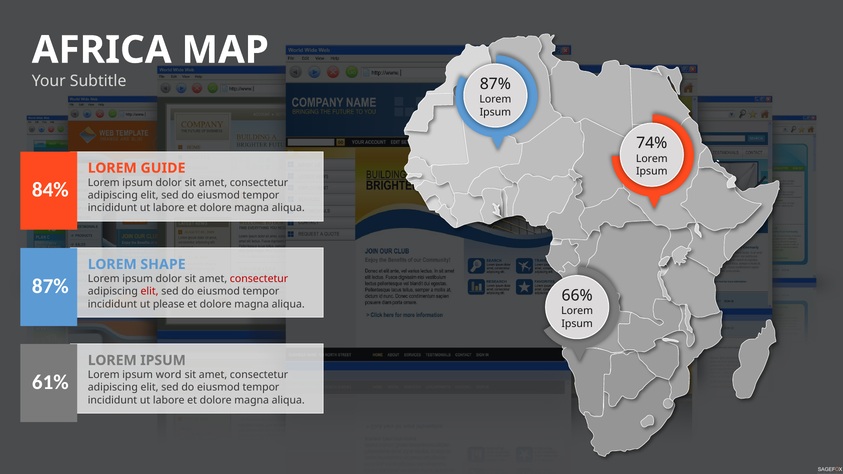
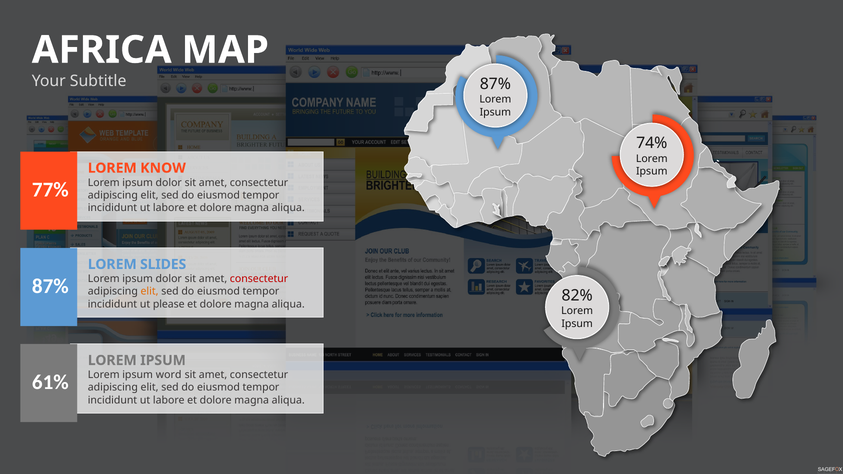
GUIDE: GUIDE -> KNOW
84%: 84% -> 77%
SHAPE: SHAPE -> SLIDES
elit at (150, 292) colour: red -> orange
66%: 66% -> 82%
